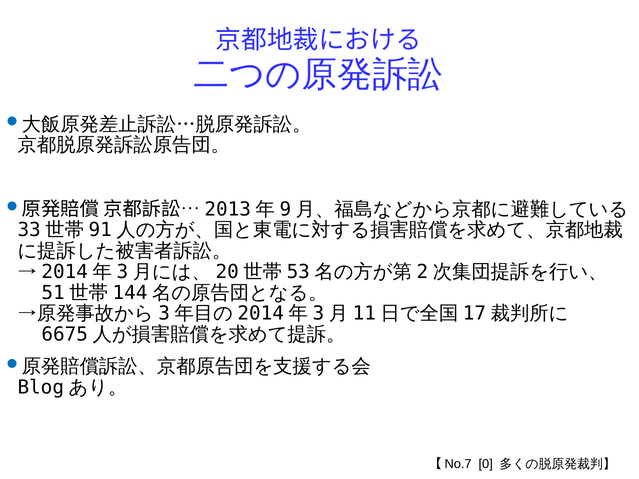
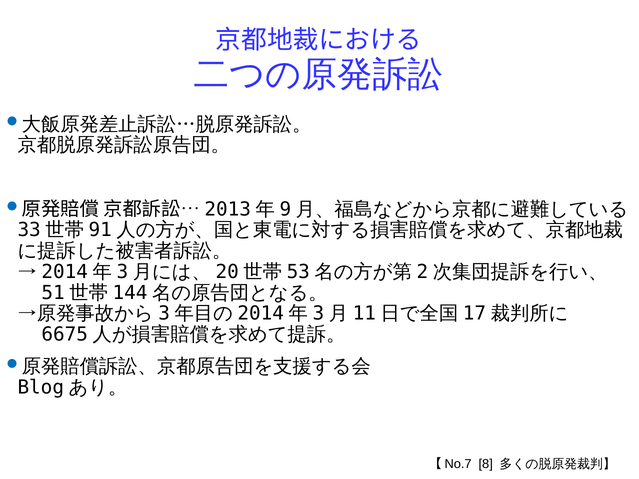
0: 0 -> 8
